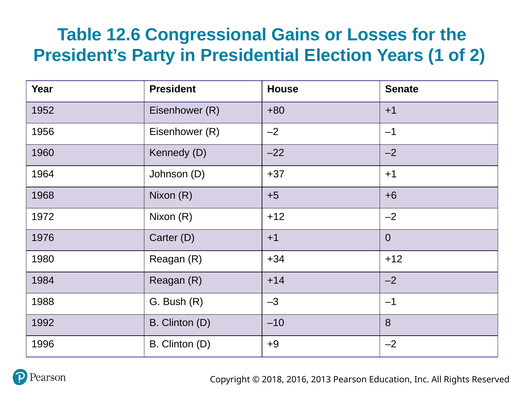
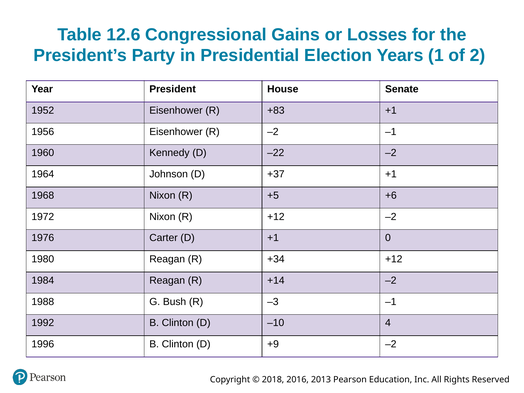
+80: +80 -> +83
8: 8 -> 4
